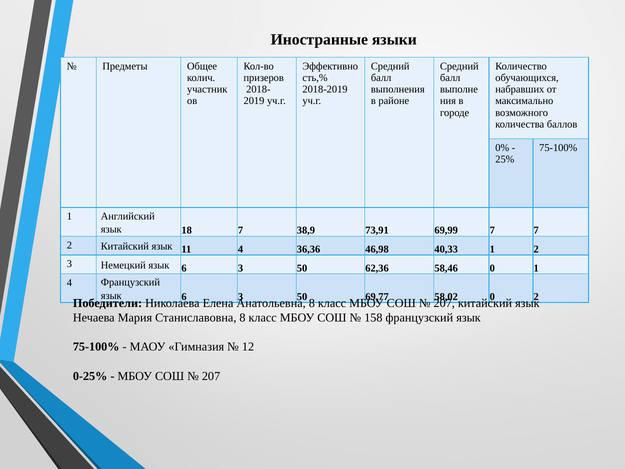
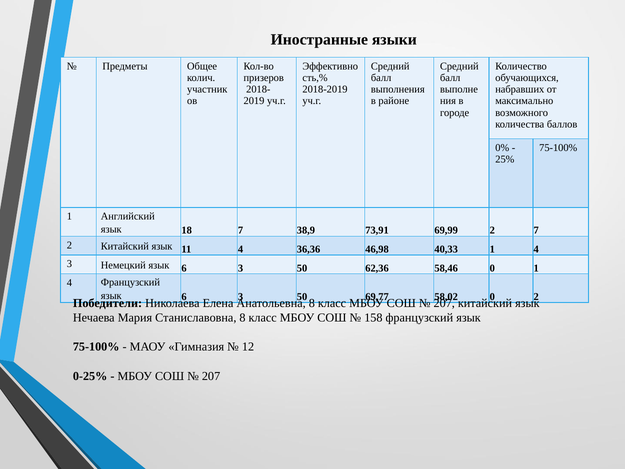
69,99 7: 7 -> 2
40,33 1 2: 2 -> 4
